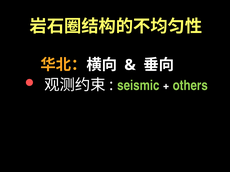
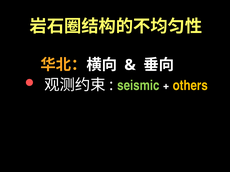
others colour: light green -> yellow
